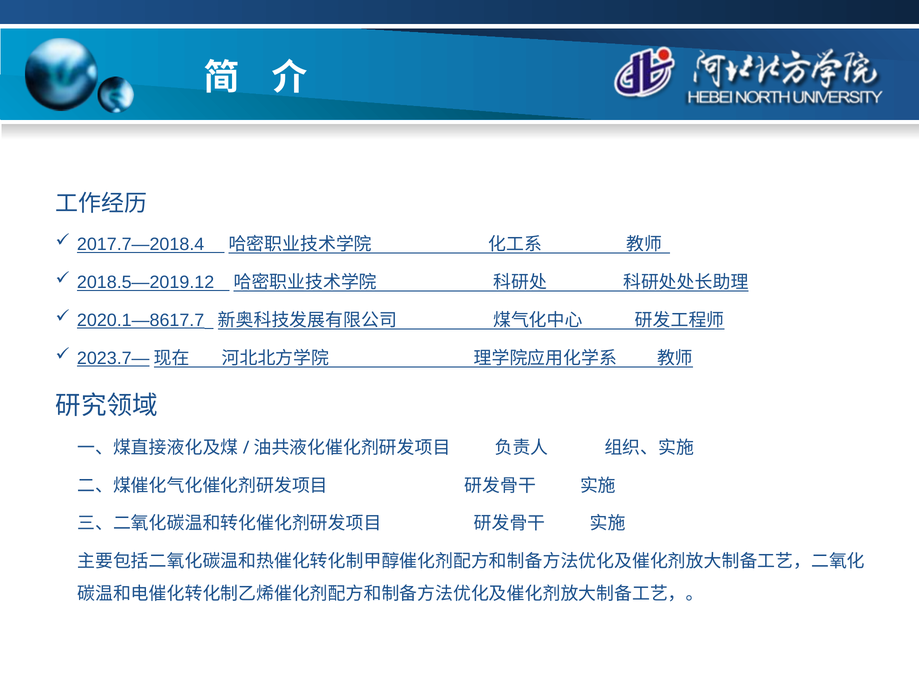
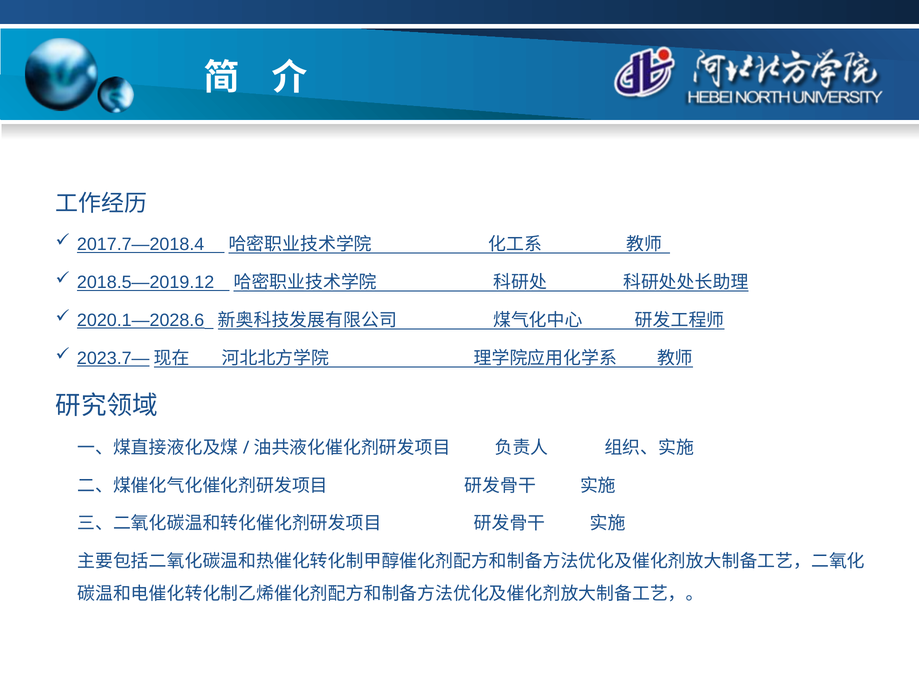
2020.1—8617.7: 2020.1—8617.7 -> 2020.1—2028.6
